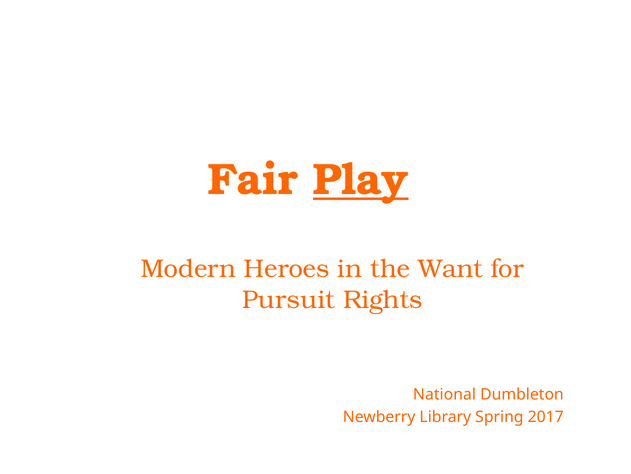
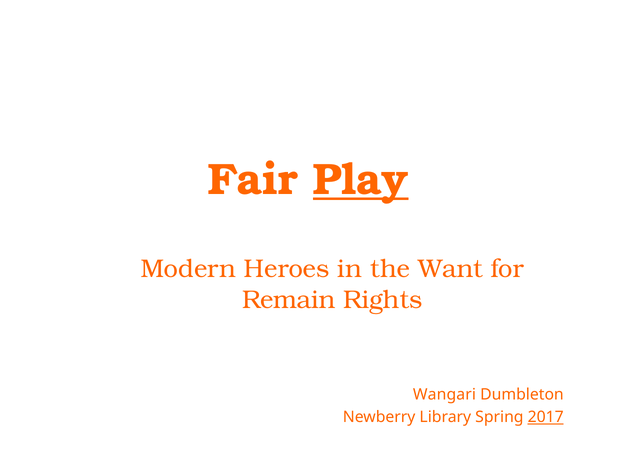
Pursuit: Pursuit -> Remain
National: National -> Wangari
2017 underline: none -> present
